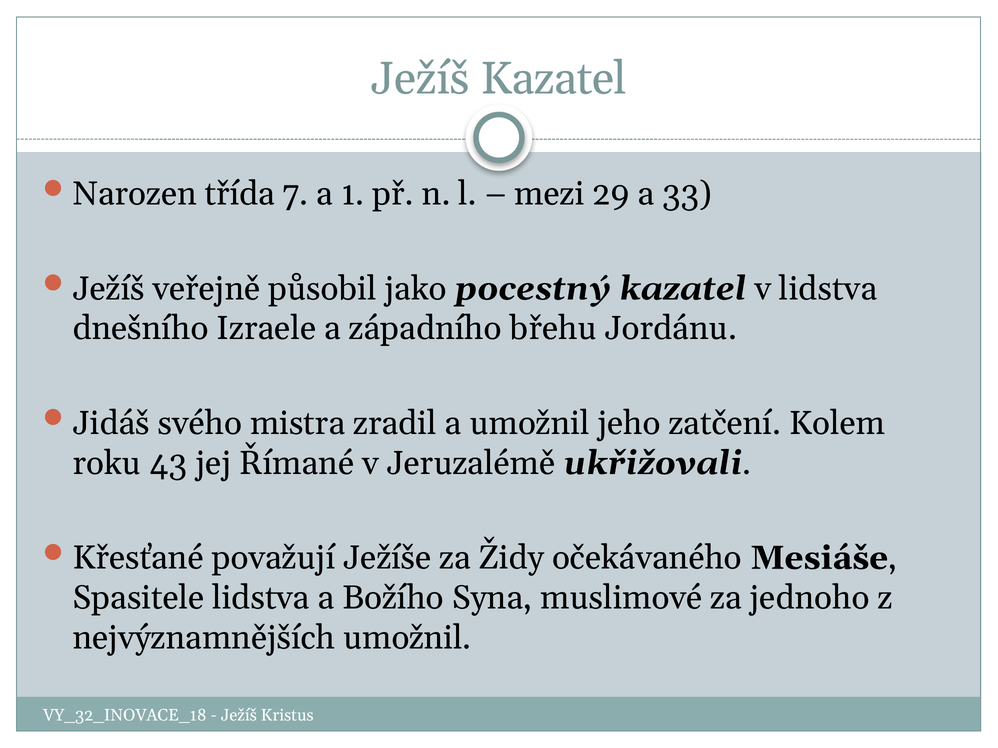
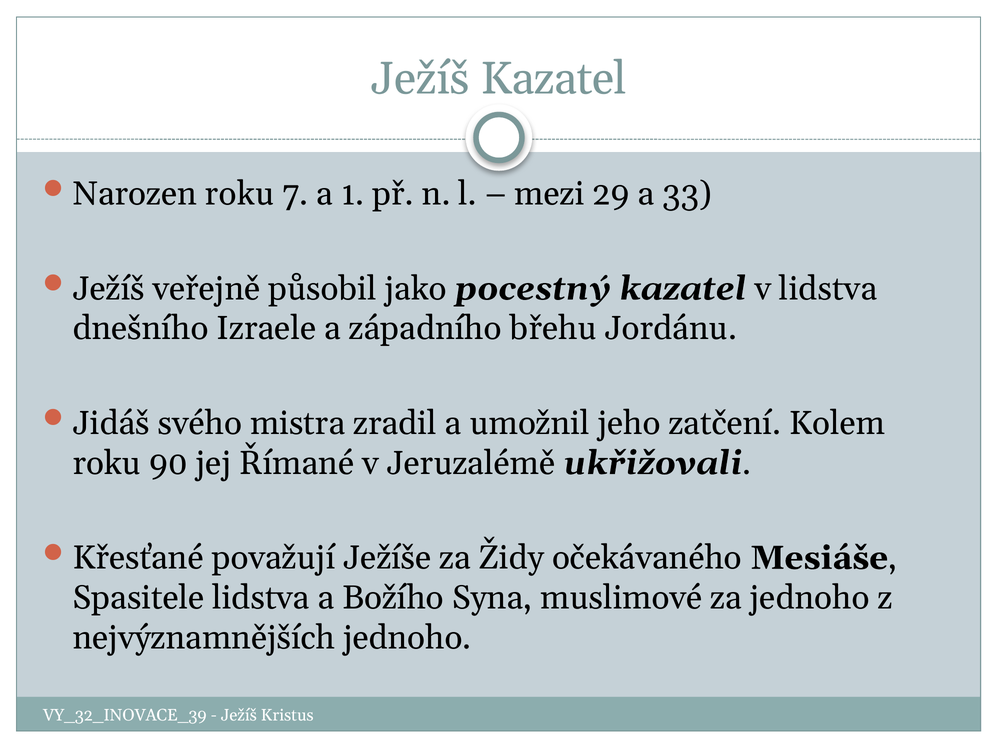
Narozen třída: třída -> roku
43: 43 -> 90
nejvýznamnějších umožnil: umožnil -> jednoho
VY_32_INOVACE_18: VY_32_INOVACE_18 -> VY_32_INOVACE_39
